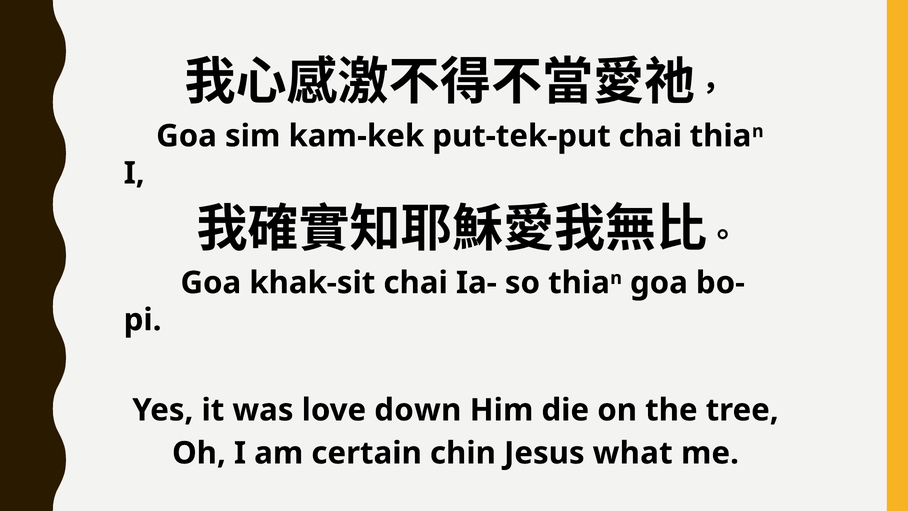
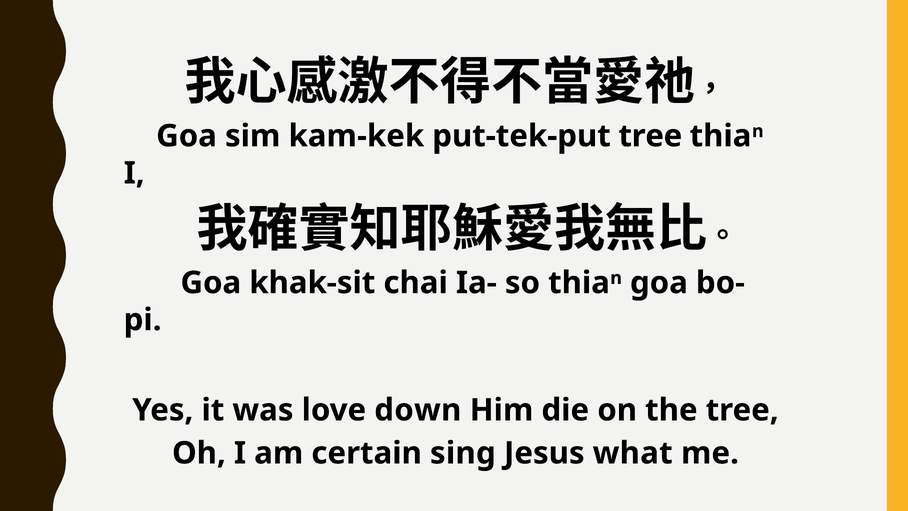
put-tek-put chai: chai -> tree
chin: chin -> sing
